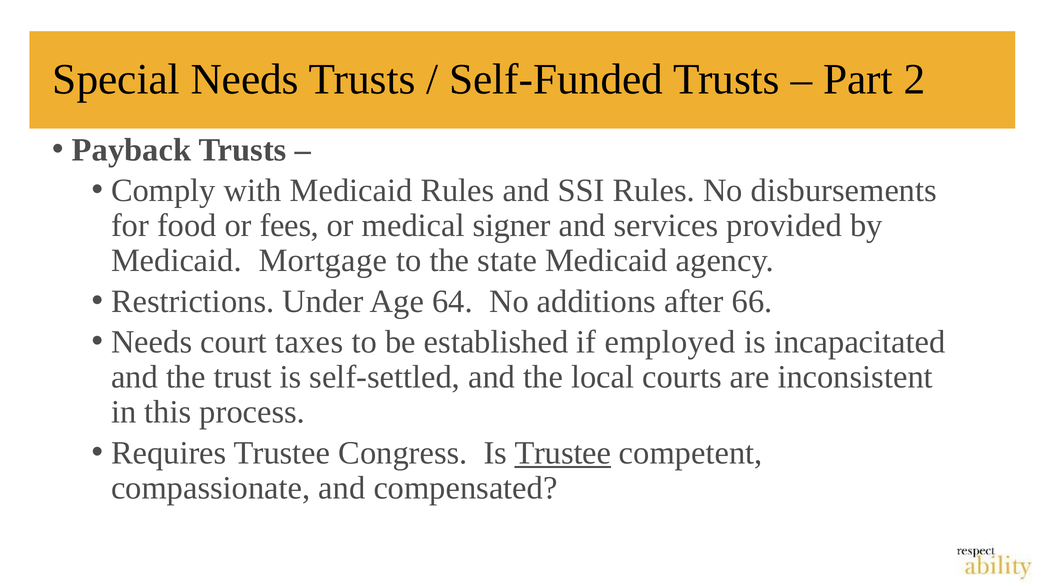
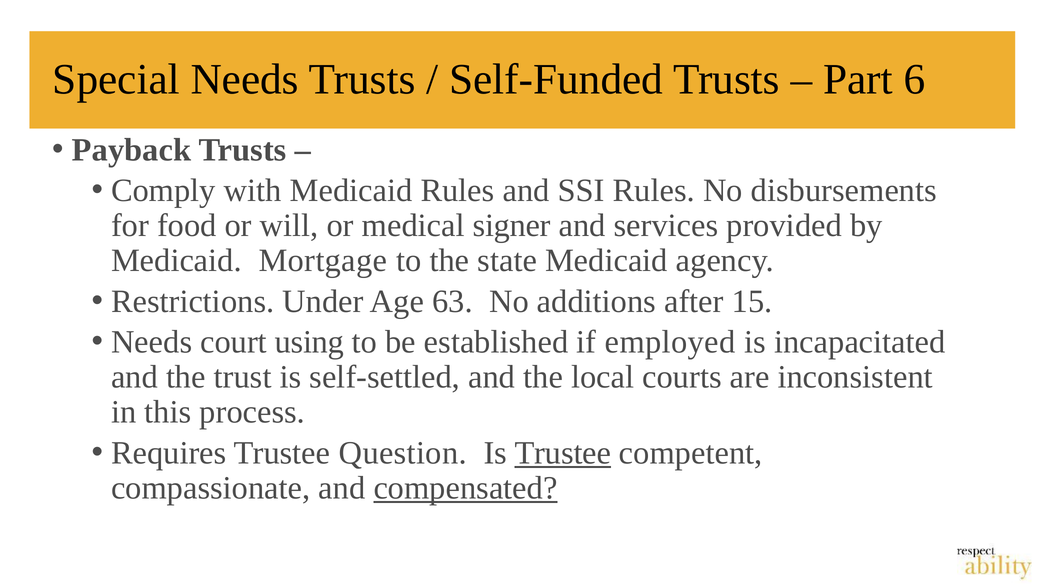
2: 2 -> 6
fees: fees -> will
64: 64 -> 63
66: 66 -> 15
taxes: taxes -> using
Congress: Congress -> Question
compensated underline: none -> present
